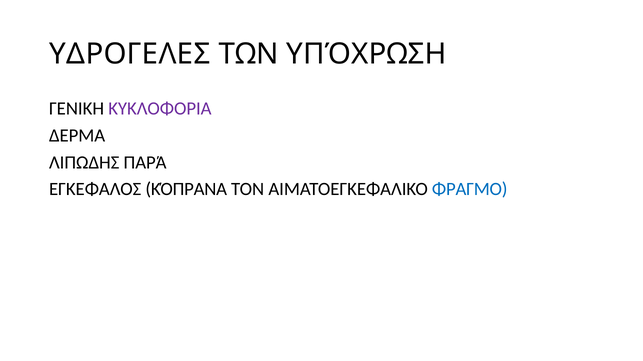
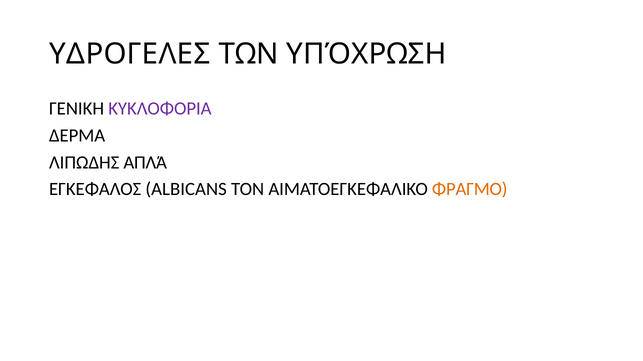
ΠΑΡΆ: ΠΑΡΆ -> ΑΠΛΆ
ΚΌΠΡΑΝΑ: ΚΌΠΡΑΝΑ -> ALBICANS
ΦΡΑΓΜΟ colour: blue -> orange
